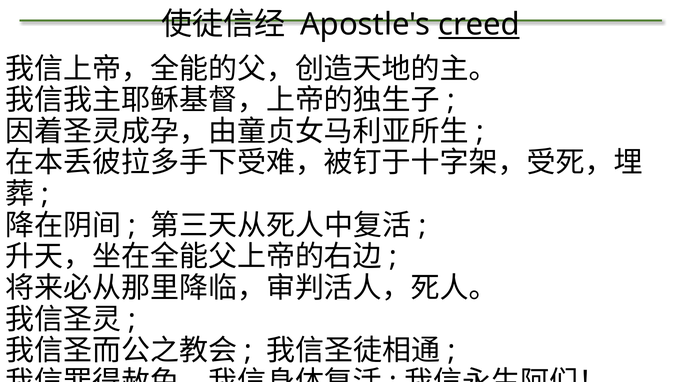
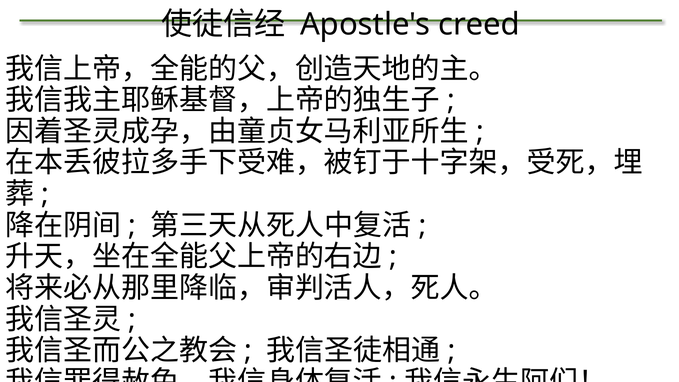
creed underline: present -> none
